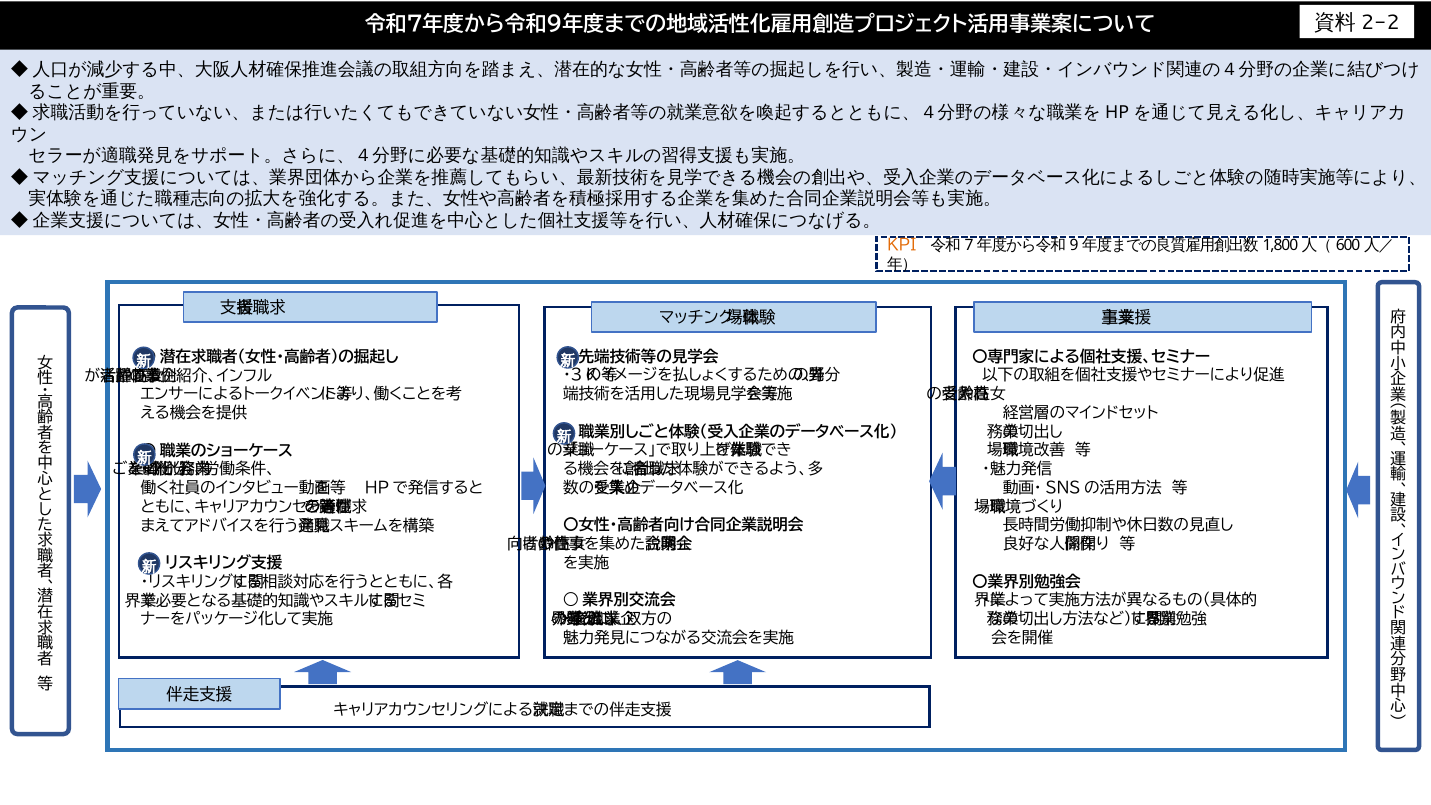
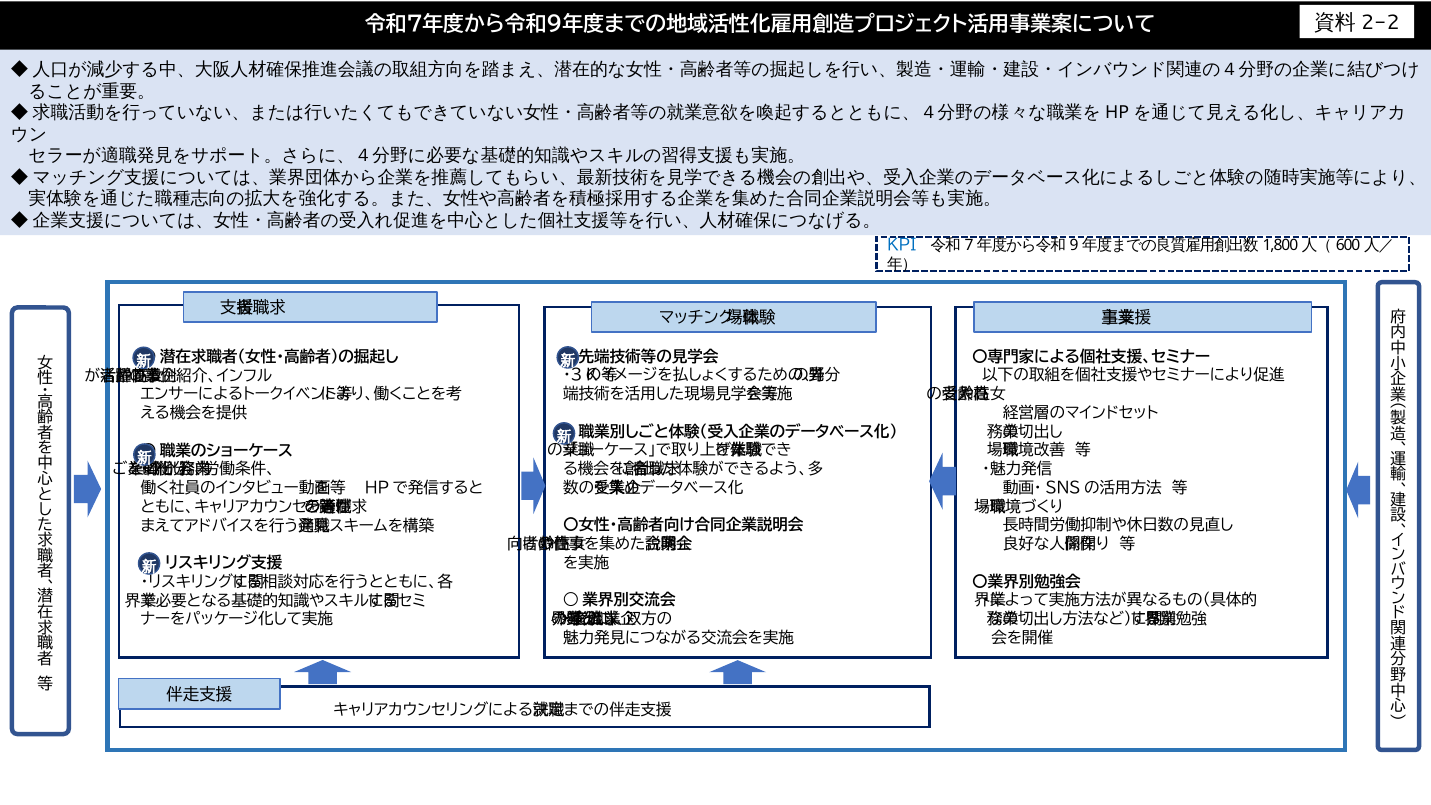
KPI colour: orange -> blue
